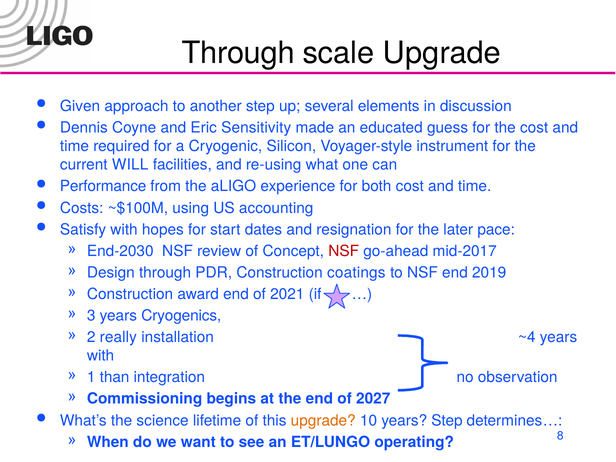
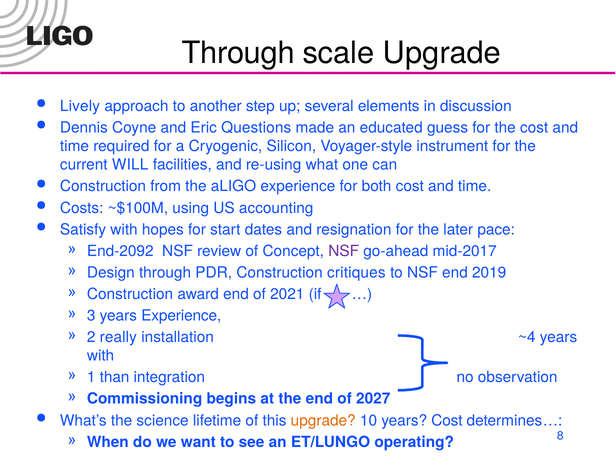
Given: Given -> Lively
Sensitivity: Sensitivity -> Questions
Performance at (103, 186): Performance -> Construction
End-2030: End-2030 -> End-2092
NSF at (344, 251) colour: red -> purple
coatings: coatings -> critiques
years Cryogenics: Cryogenics -> Experience
years Step: Step -> Cost
